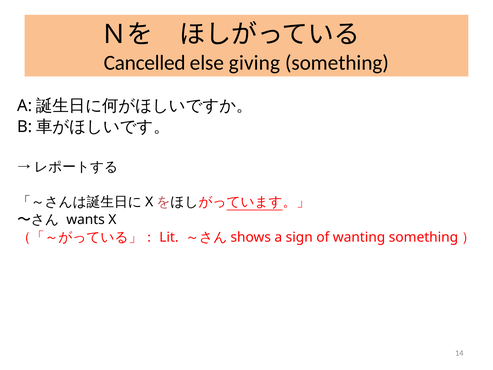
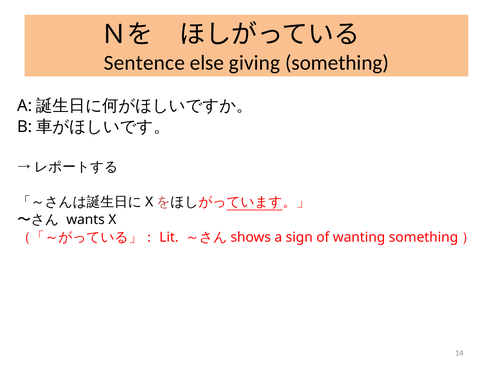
Cancelled: Cancelled -> Sentence
